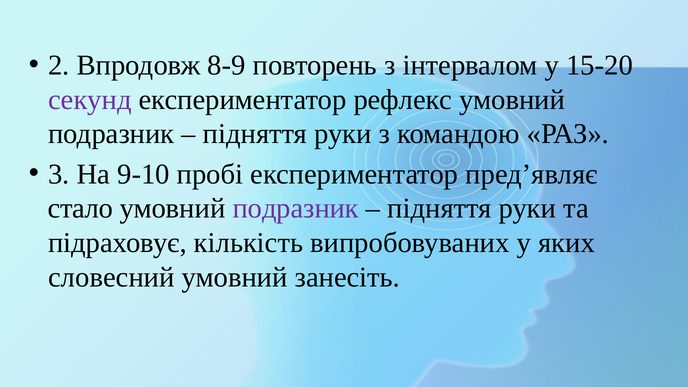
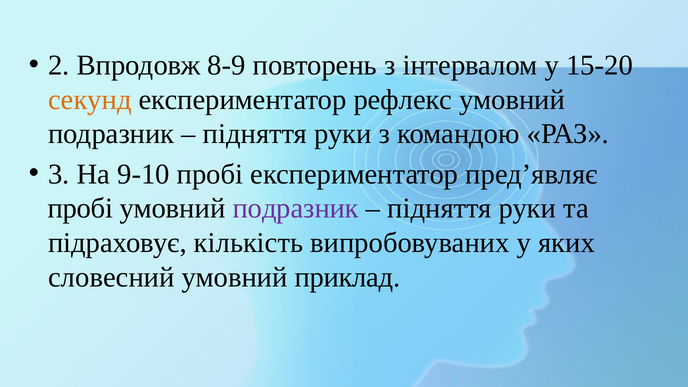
секунд colour: purple -> orange
стало at (80, 208): стало -> пробі
занесіть: занесіть -> приклад
